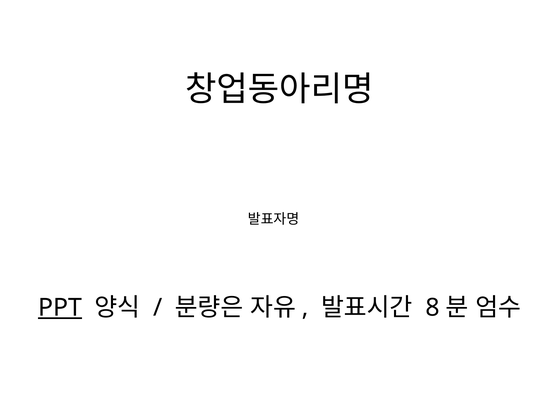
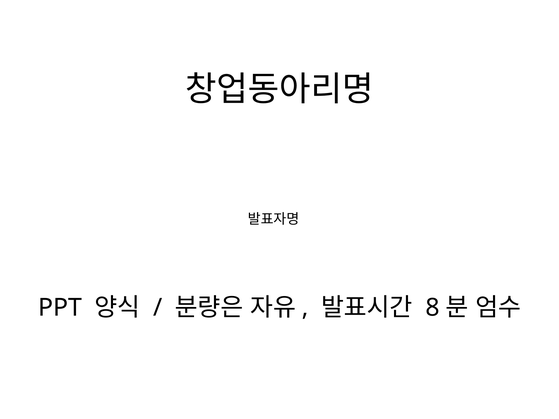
PPT underline: present -> none
